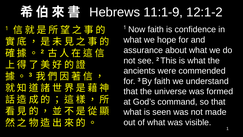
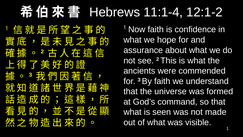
11:1-9: 11:1-9 -> 11:1-4
